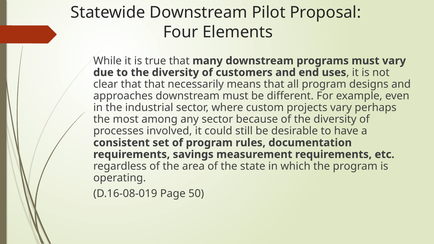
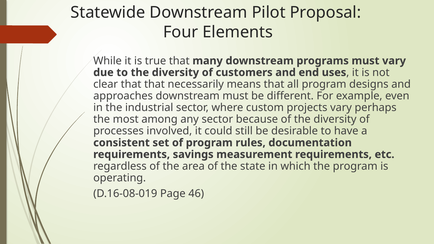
50: 50 -> 46
